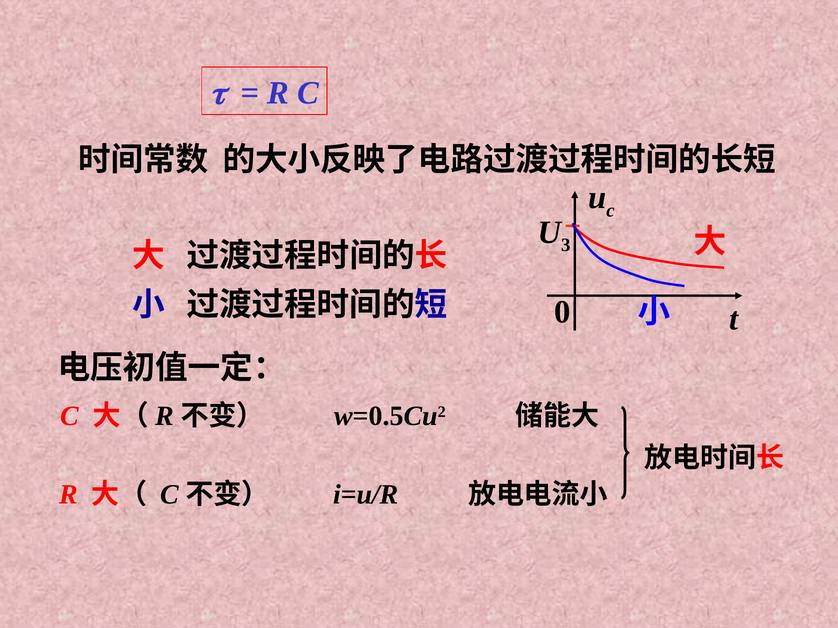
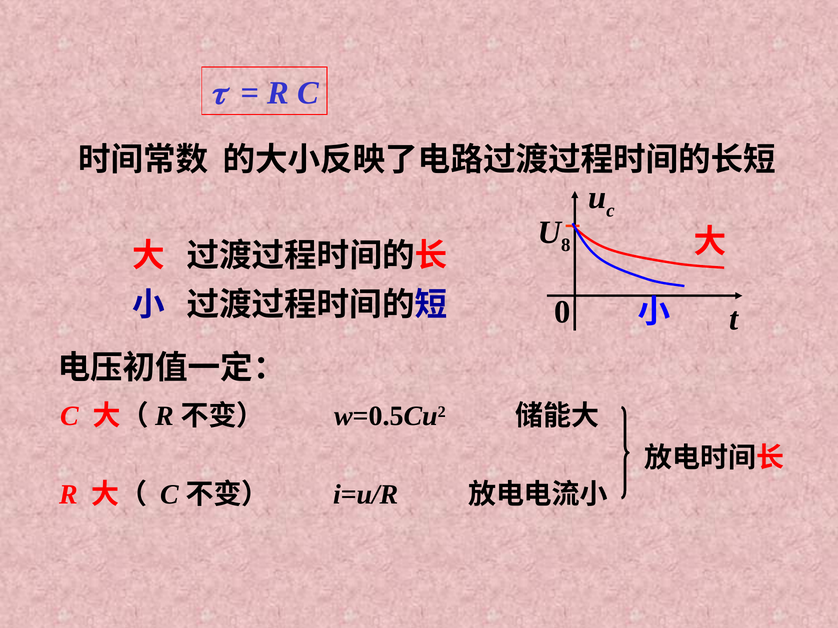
3: 3 -> 8
